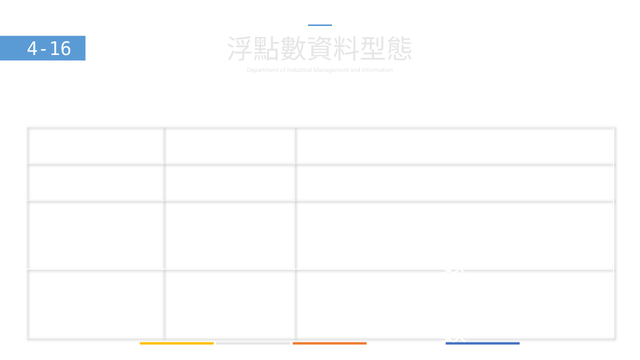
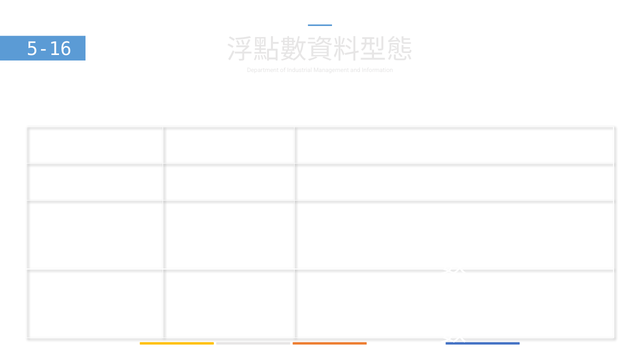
4-16: 4-16 -> 5-16
